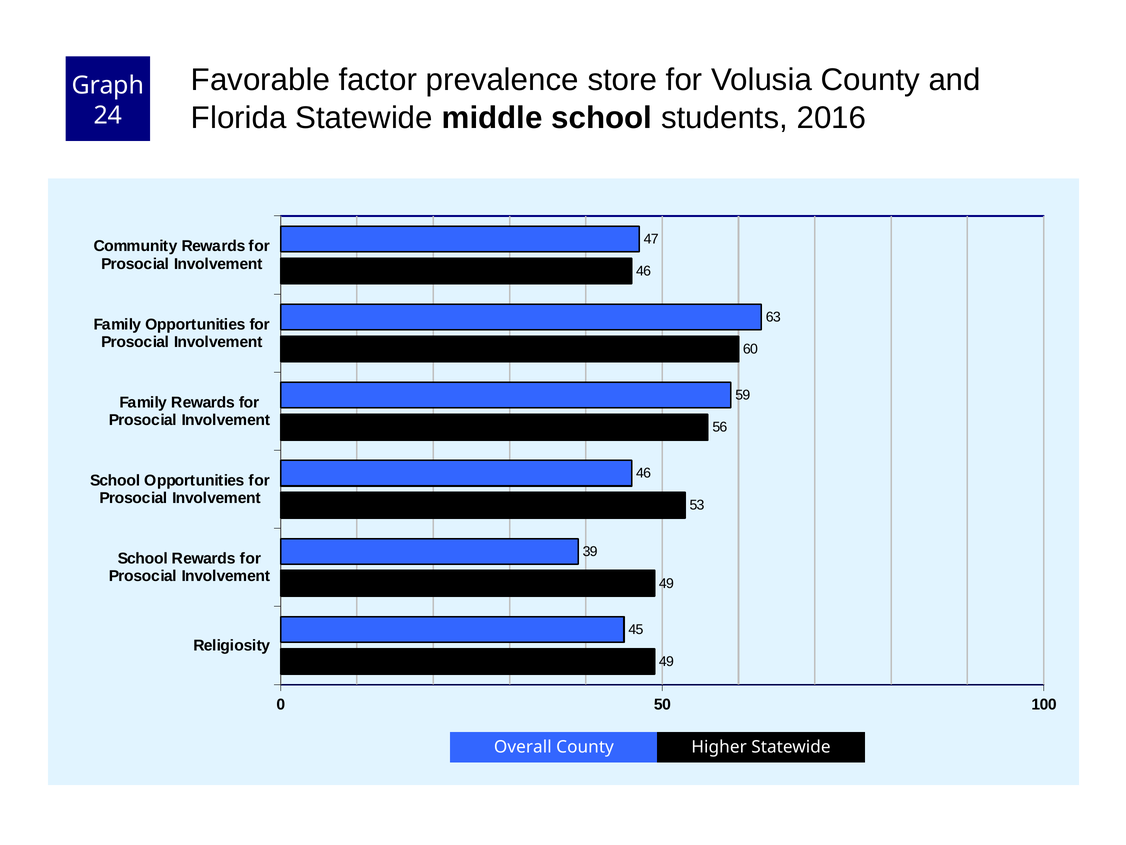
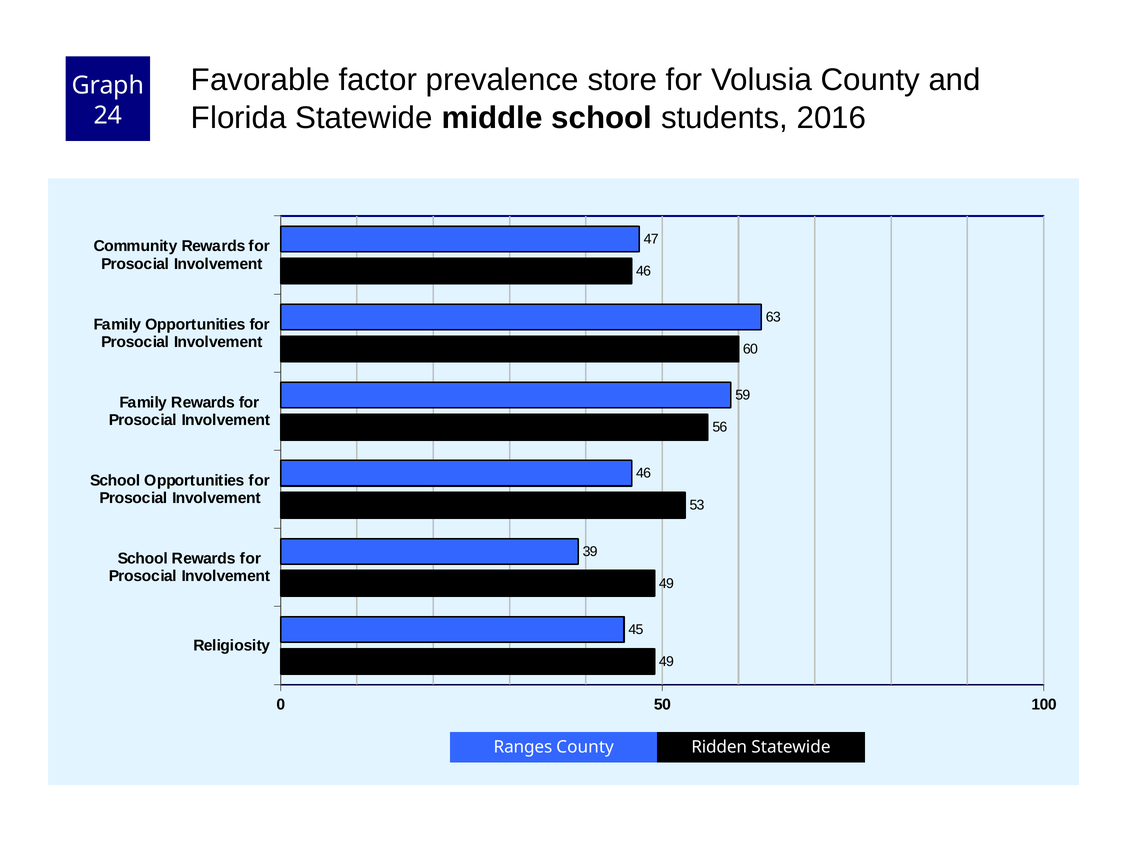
Overall: Overall -> Ranges
Higher: Higher -> Ridden
